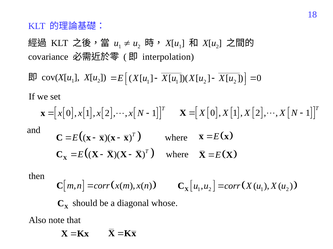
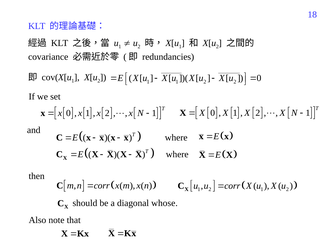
interpolation: interpolation -> redundancies
